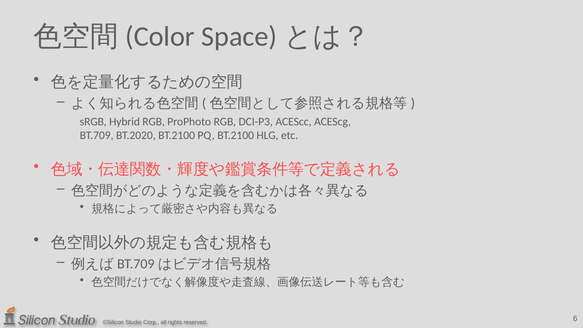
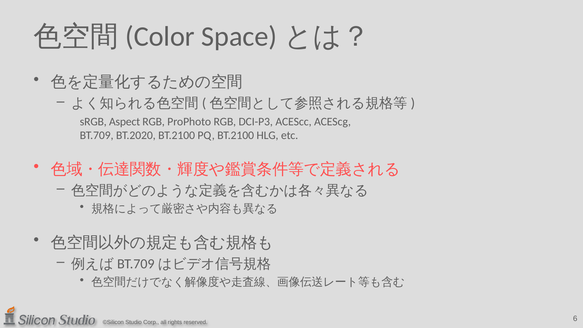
Hybrid: Hybrid -> Aspect
